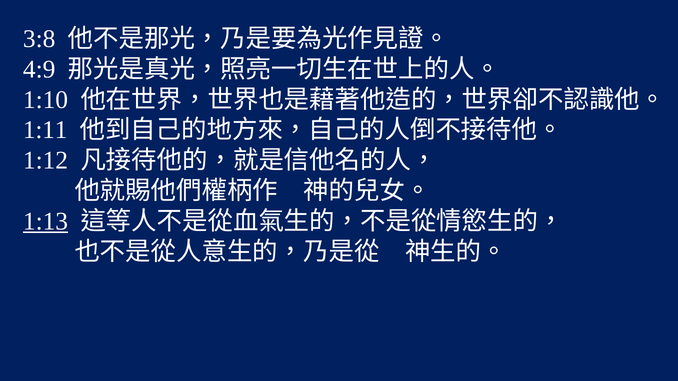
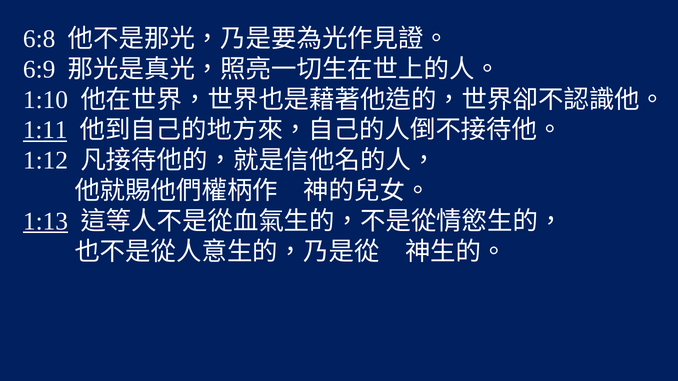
3:8: 3:8 -> 6:8
4:9: 4:9 -> 6:9
1:11 underline: none -> present
